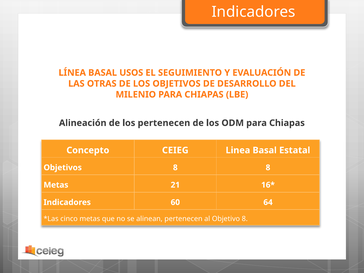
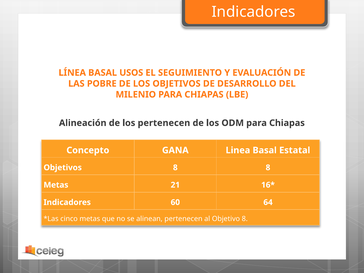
OTRAS: OTRAS -> POBRE
CEIEG: CEIEG -> GANA
